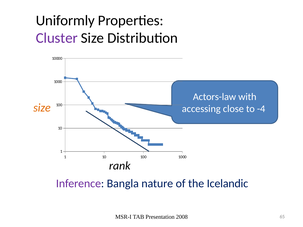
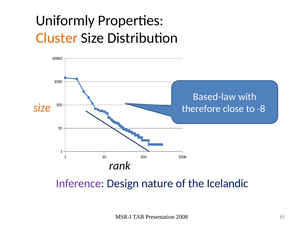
Cluster colour: purple -> orange
Actors-law: Actors-law -> Based-law
accessing: accessing -> therefore
-4: -4 -> -8
Bangla: Bangla -> Design
